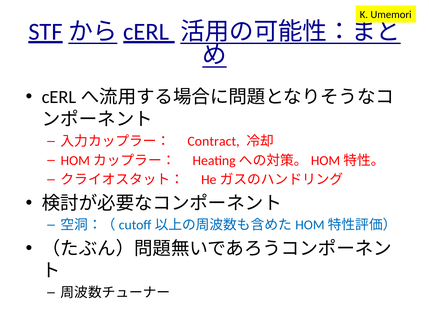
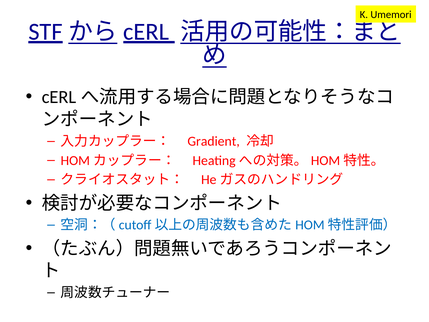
Contract: Contract -> Gradient
